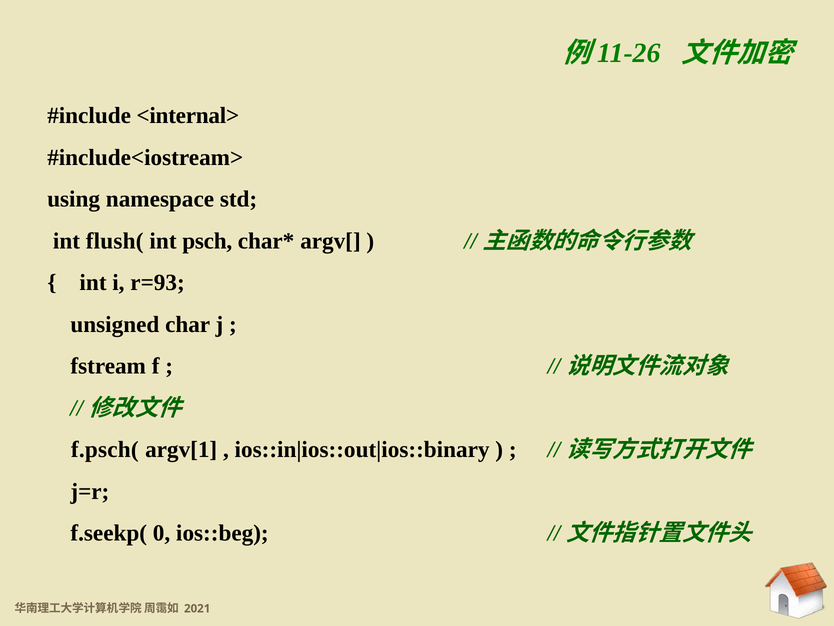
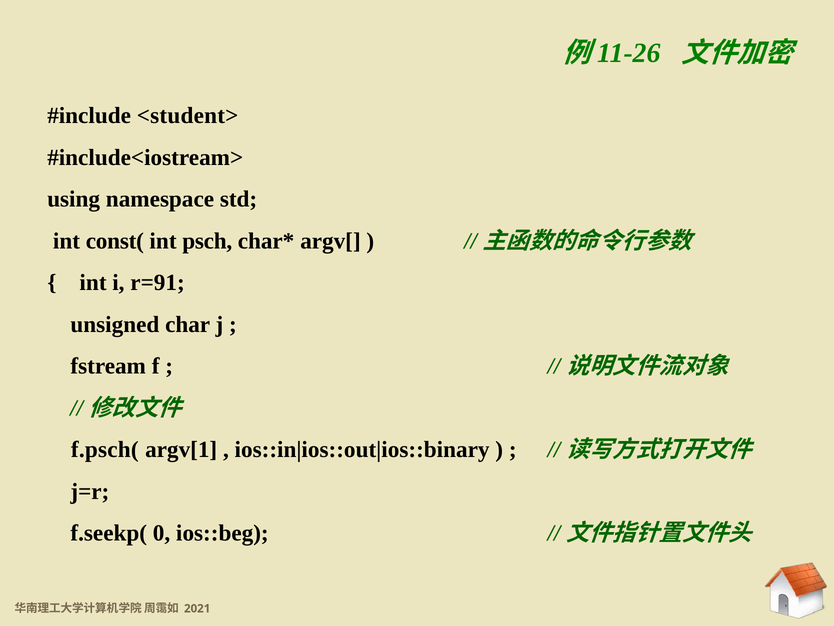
<internal>: <internal> -> <student>
flush(: flush( -> const(
r=93: r=93 -> r=91
